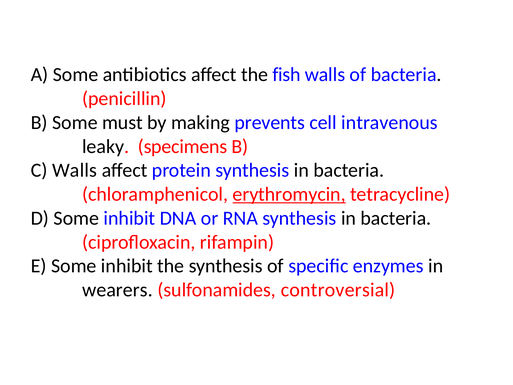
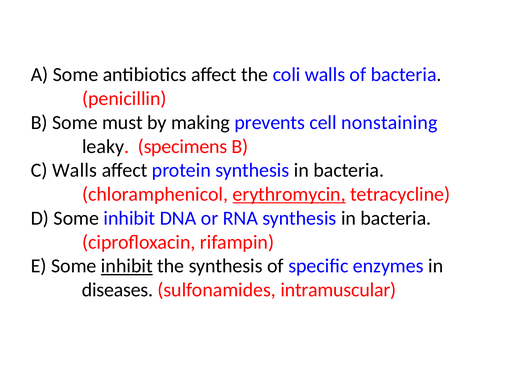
fish: fish -> coli
intravenous: intravenous -> nonstaining
inhibit at (127, 266) underline: none -> present
wearers: wearers -> diseases
controversial: controversial -> intramuscular
